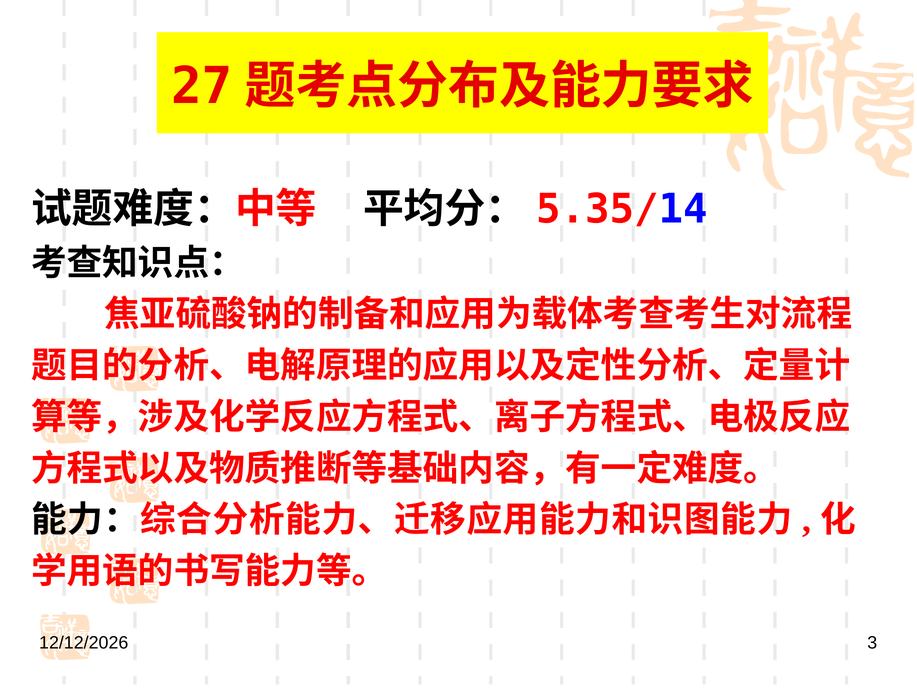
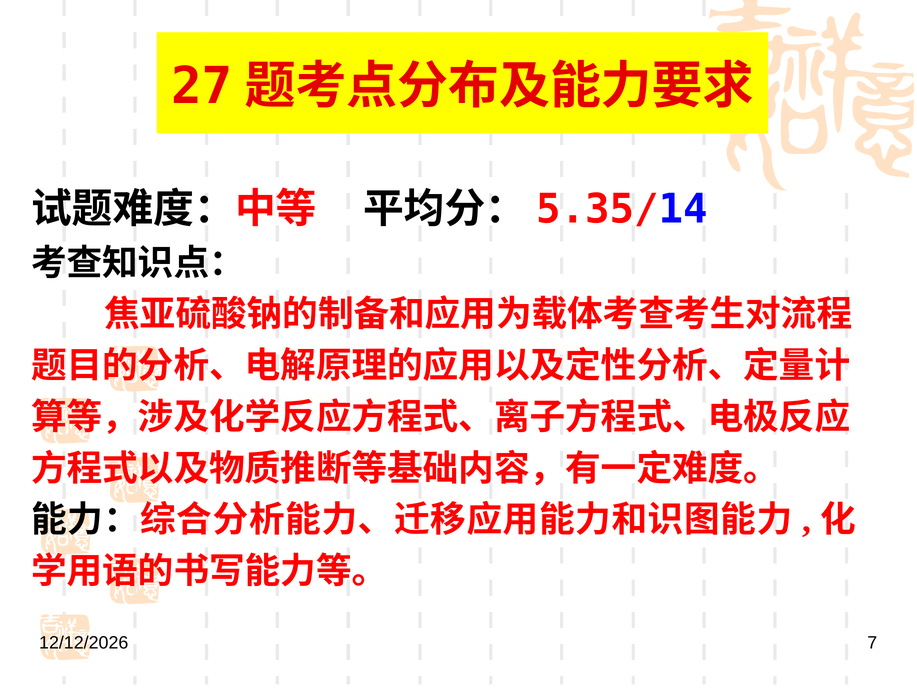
3: 3 -> 7
